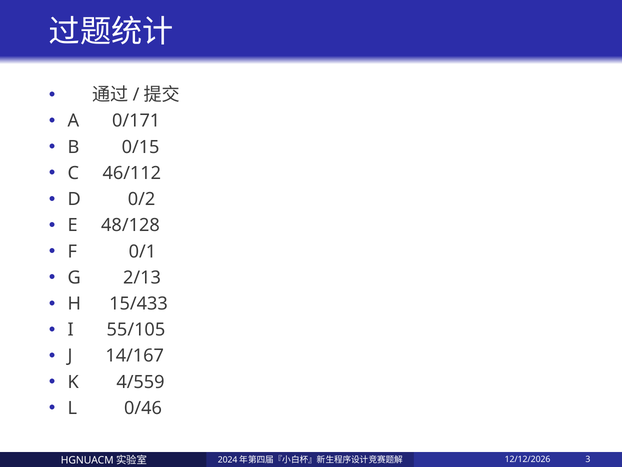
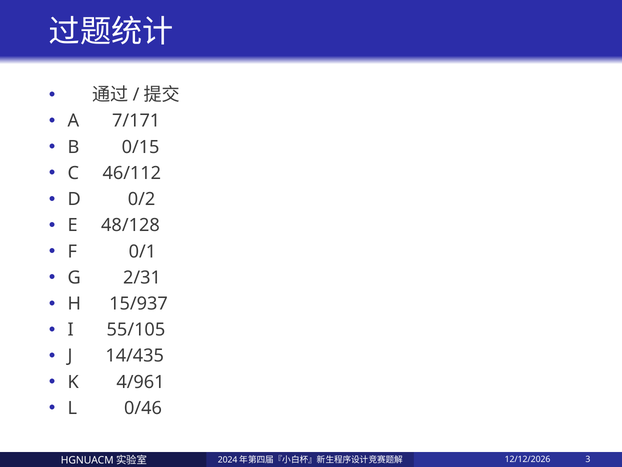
0/171: 0/171 -> 7/171
2/13: 2/13 -> 2/31
15/433: 15/433 -> 15/937
14/167: 14/167 -> 14/435
4/559: 4/559 -> 4/961
